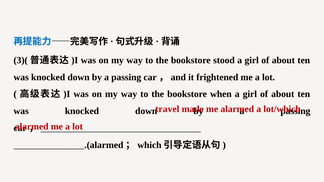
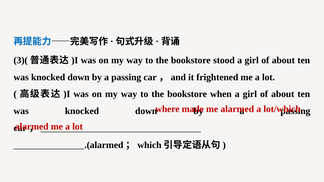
travel: travel -> where
